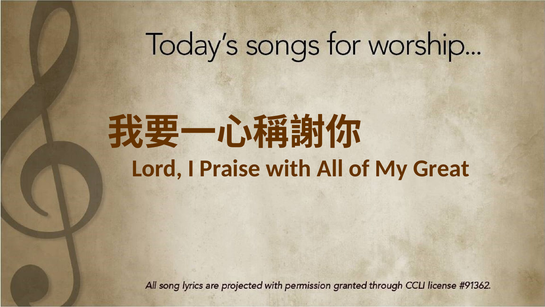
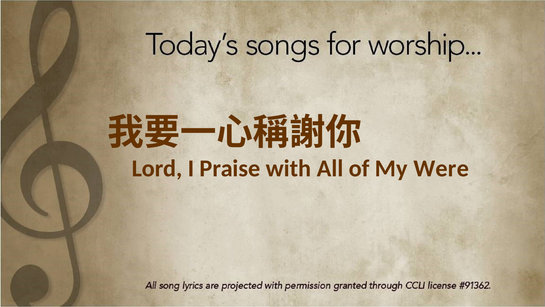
Great: Great -> Were
